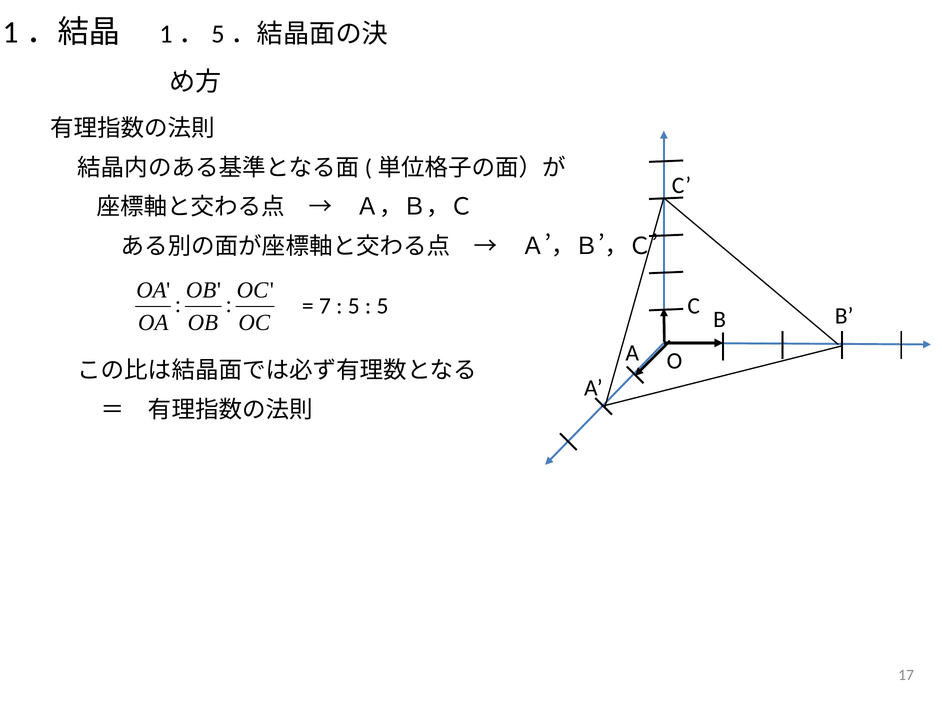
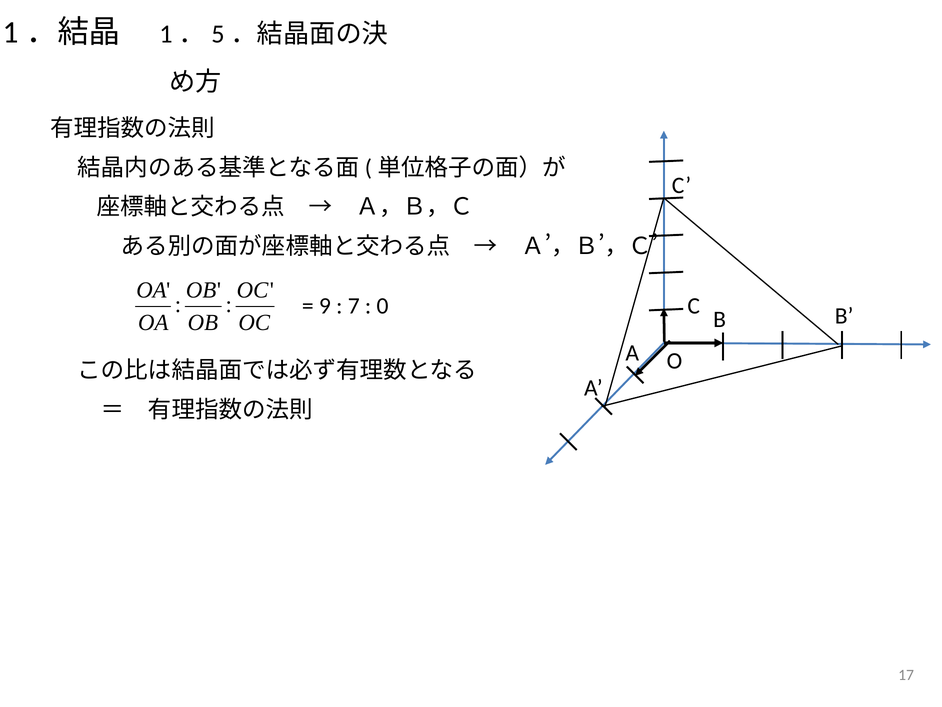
7: 7 -> 9
5 at (354, 306): 5 -> 7
5 at (383, 306): 5 -> 0
